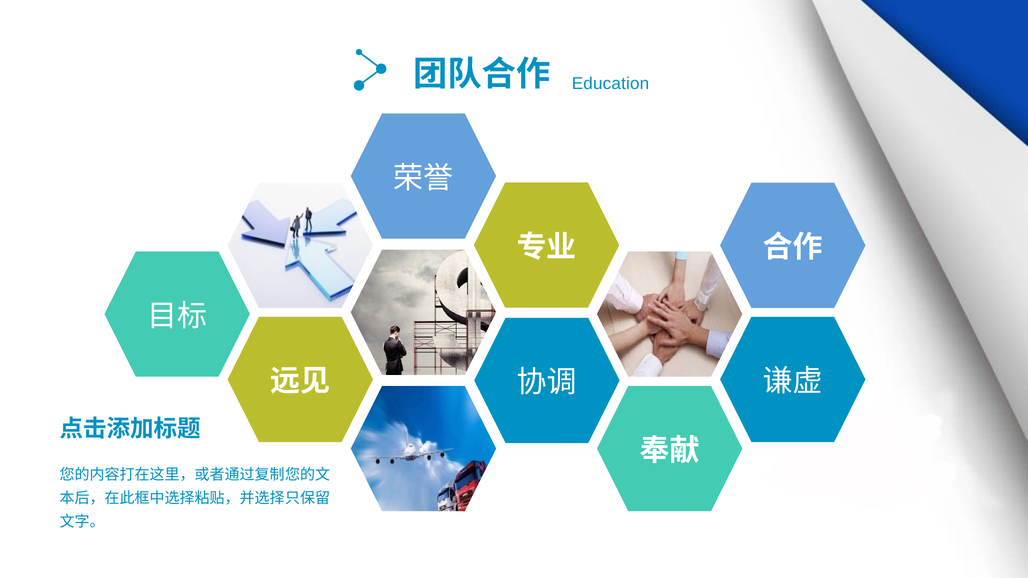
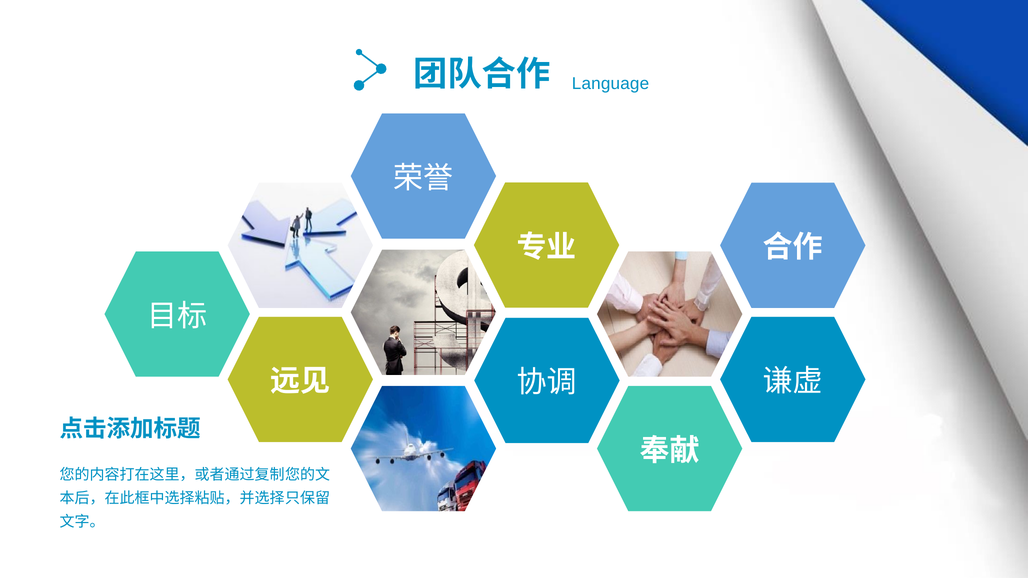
Education: Education -> Language
